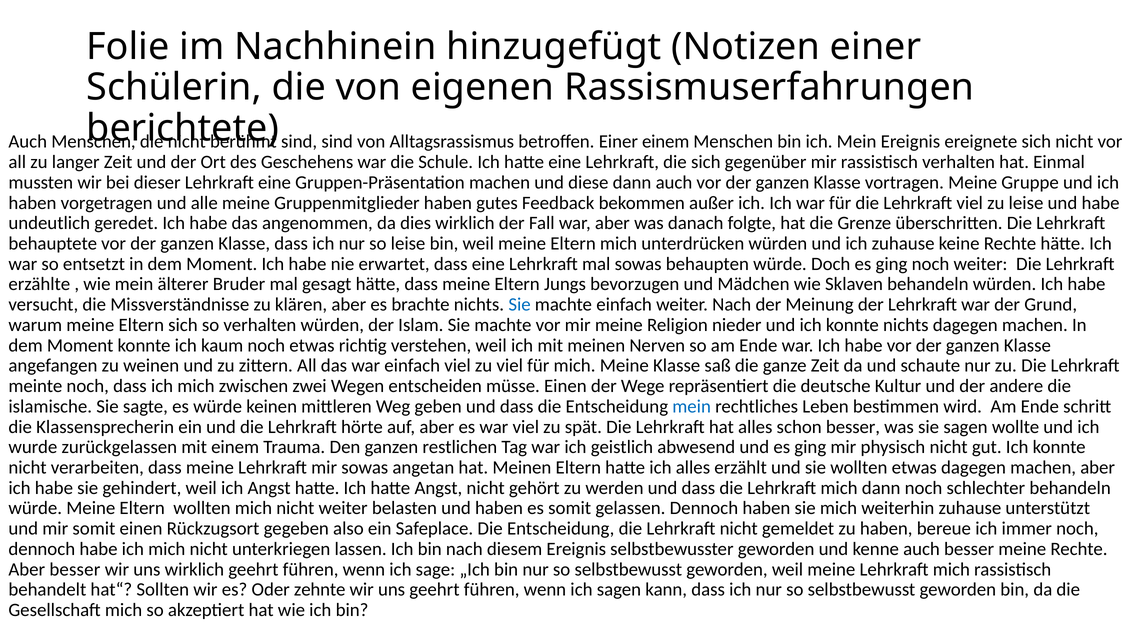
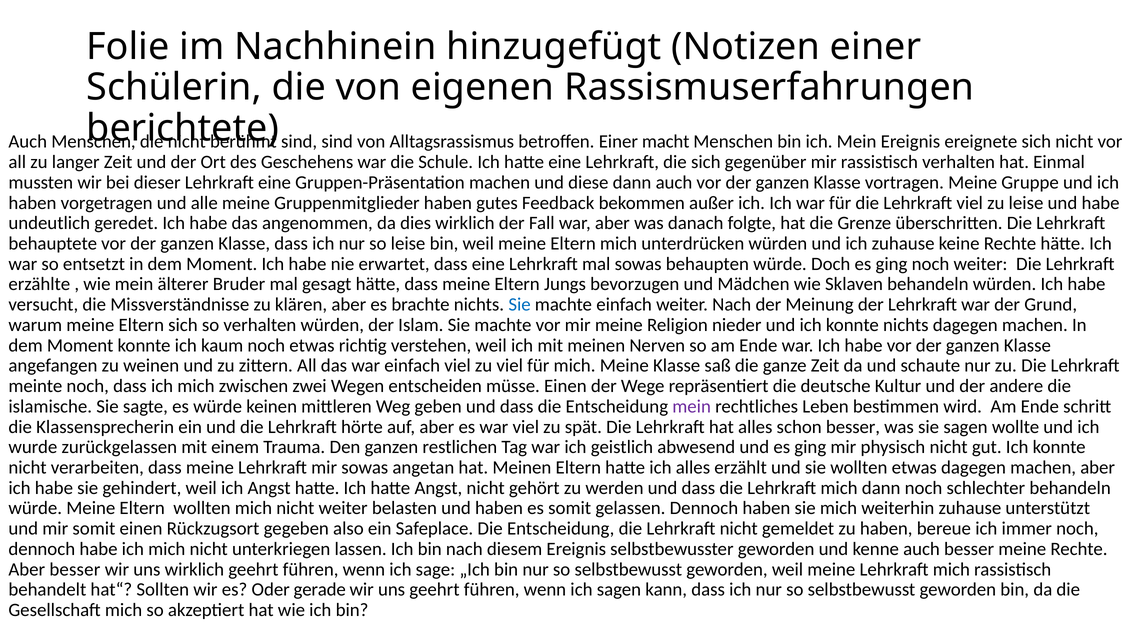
Einer einem: einem -> macht
mein at (692, 407) colour: blue -> purple
zehnte: zehnte -> gerade
